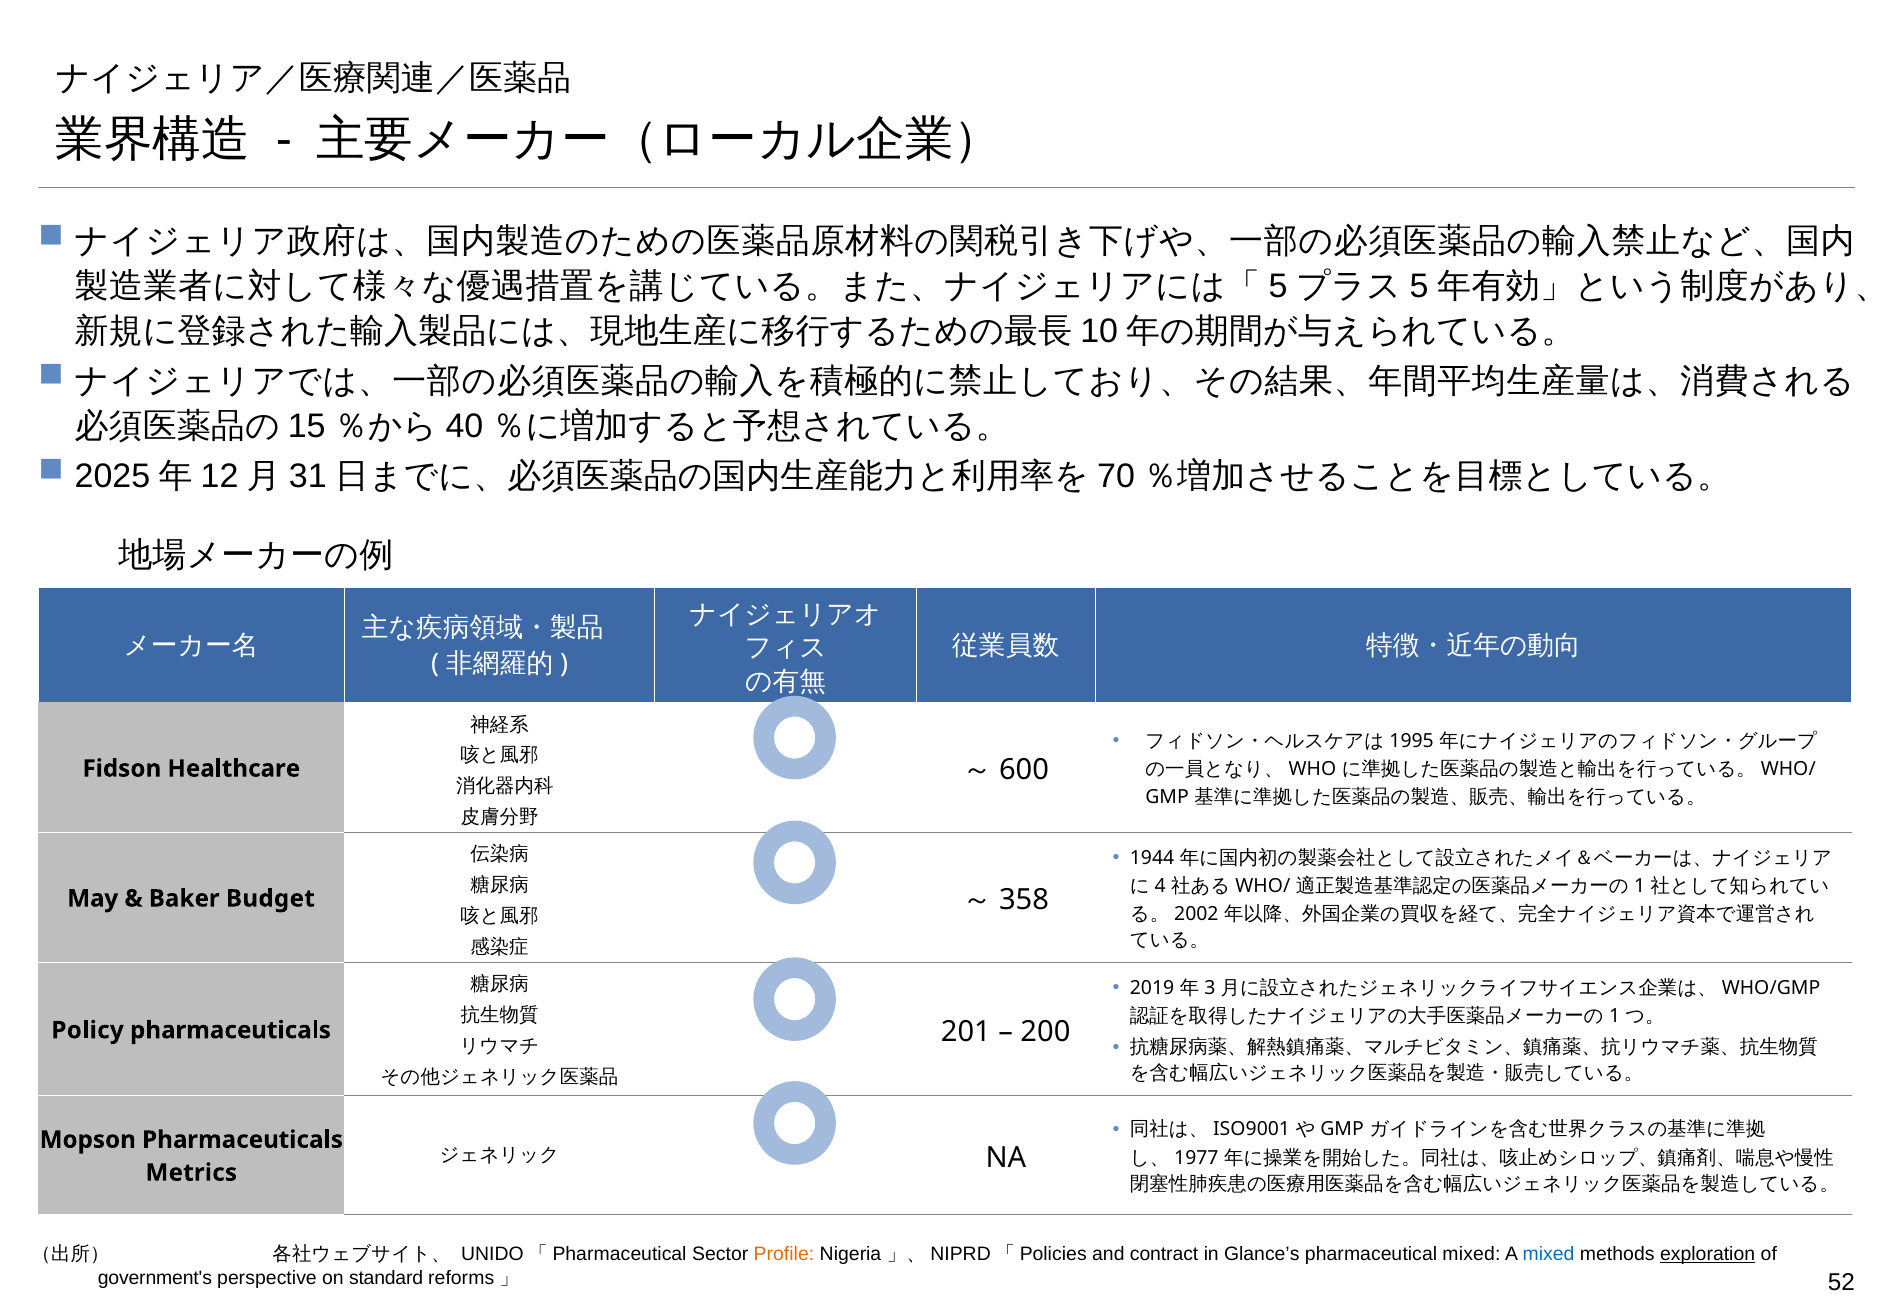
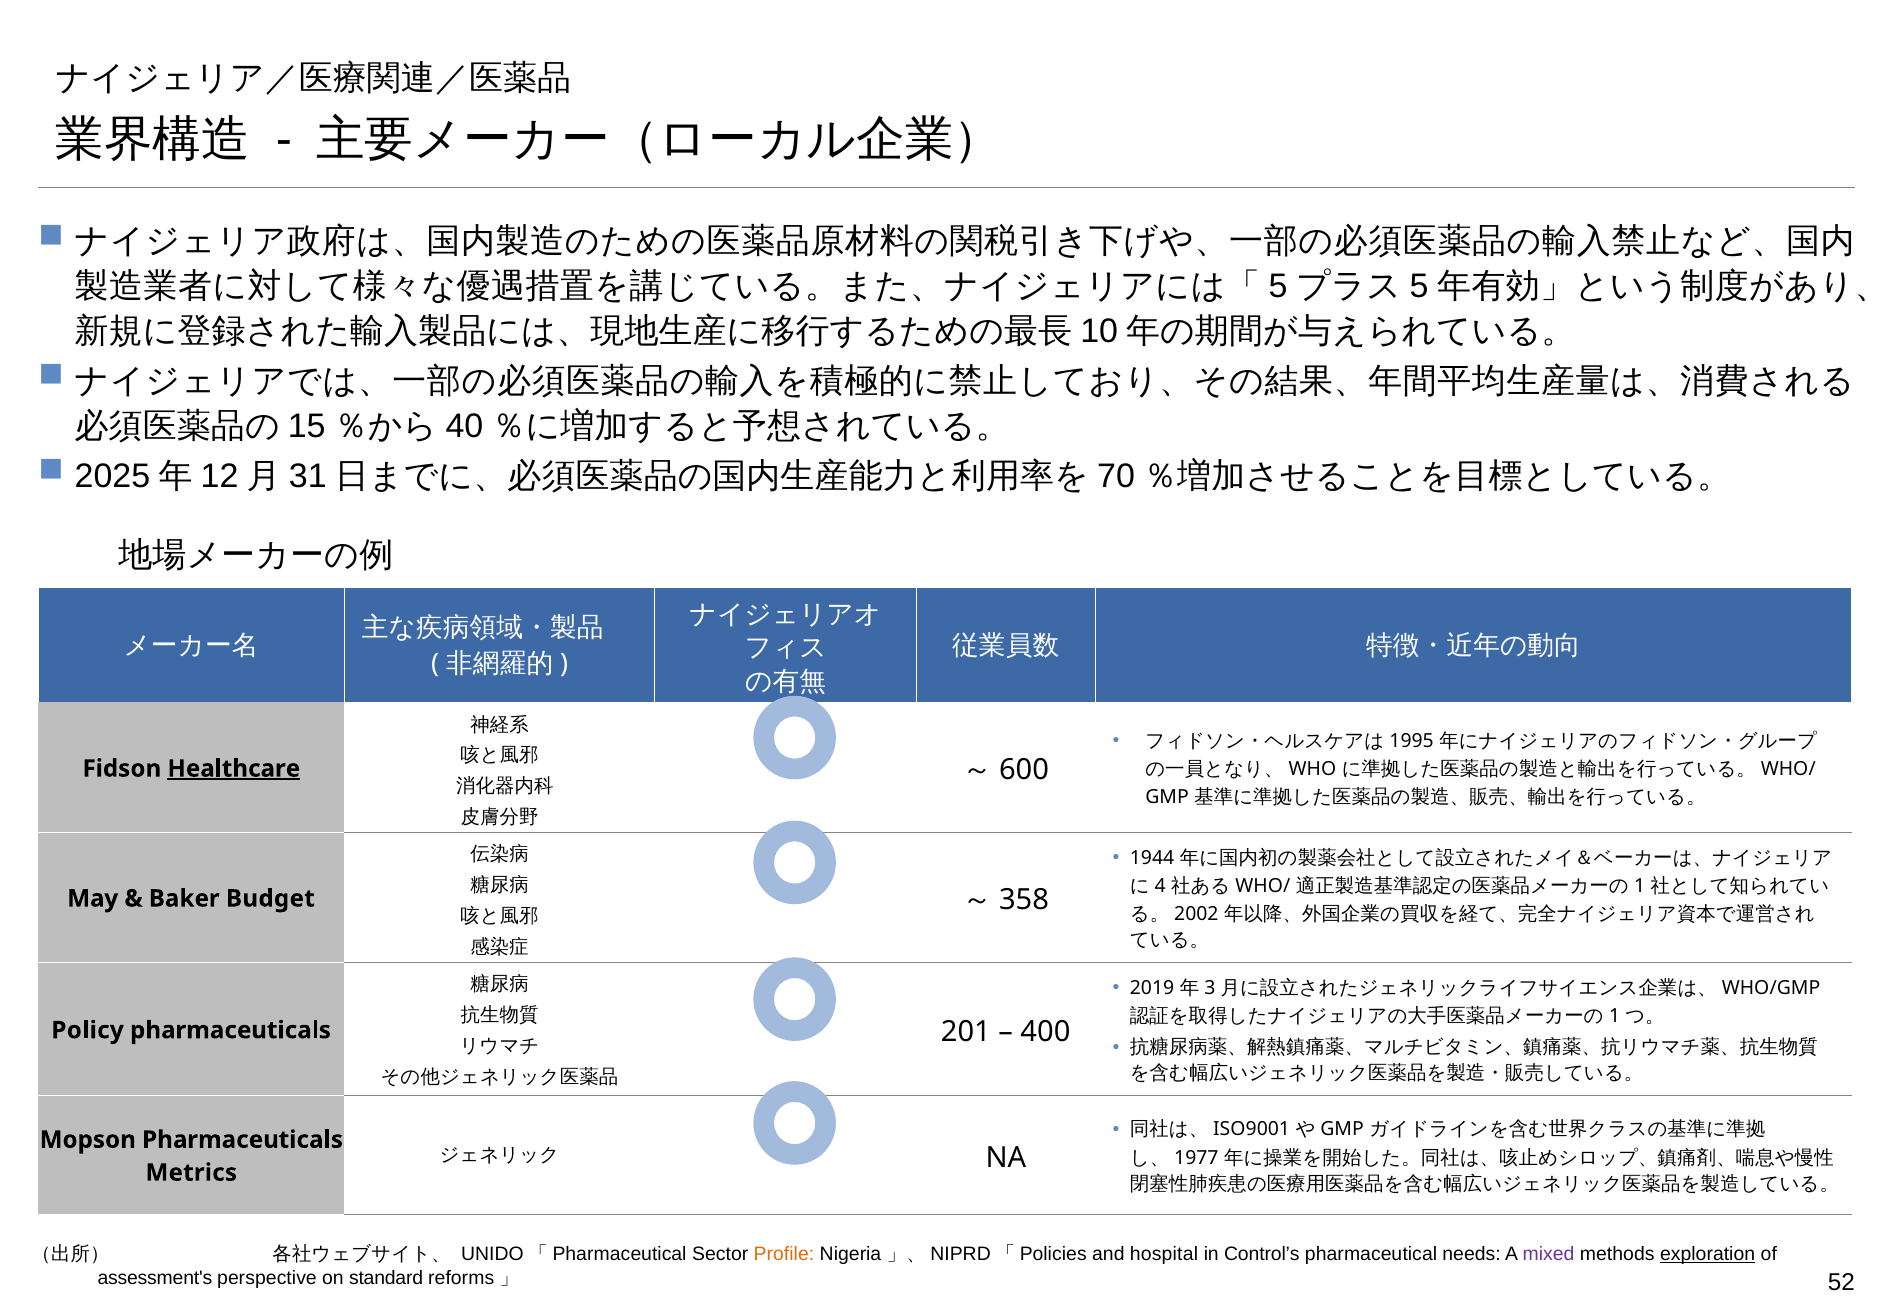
Healthcare underline: none -> present
200: 200 -> 400
contract: contract -> hospital
Glance’s: Glance’s -> Control’s
pharmaceutical mixed: mixed -> needs
mixed at (1548, 1254) colour: blue -> purple
government's: government's -> assessment's
